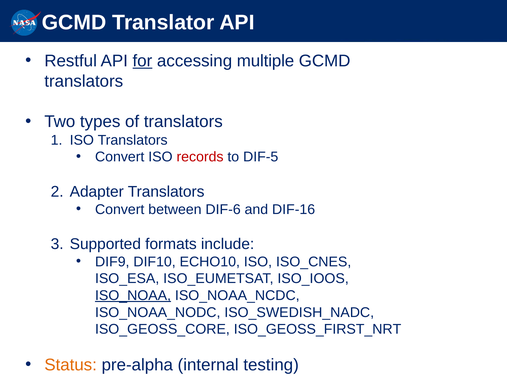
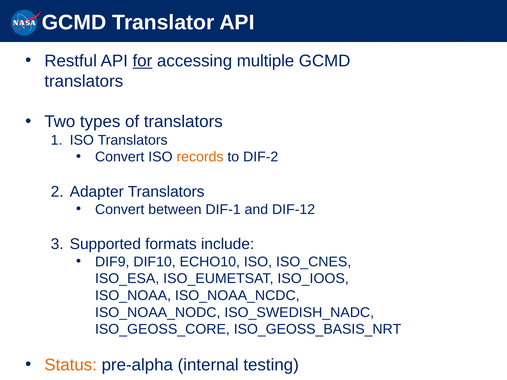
records colour: red -> orange
DIF-5: DIF-5 -> DIF-2
DIF-6: DIF-6 -> DIF-1
DIF-16: DIF-16 -> DIF-12
ISO_NOAA underline: present -> none
ISO_GEOSS_FIRST_NRT: ISO_GEOSS_FIRST_NRT -> ISO_GEOSS_BASIS_NRT
